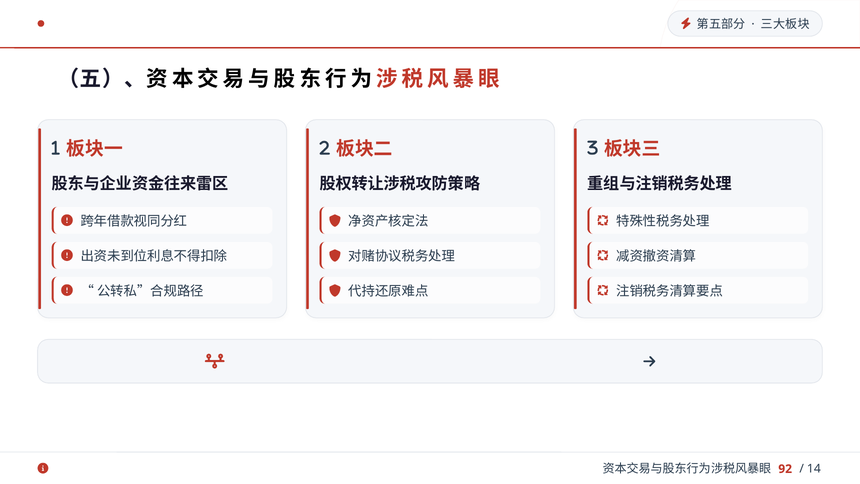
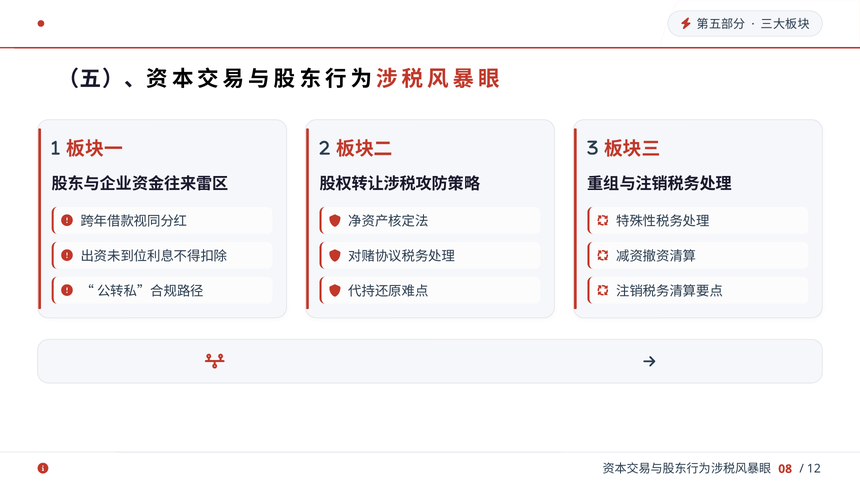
92: 92 -> 08
14: 14 -> 12
